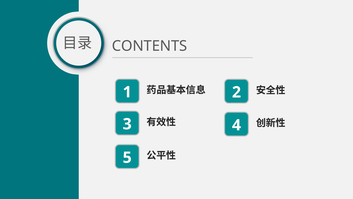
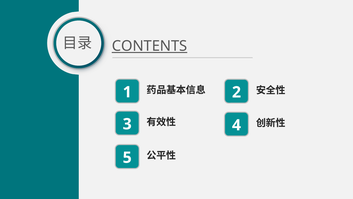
CONTENTS underline: none -> present
